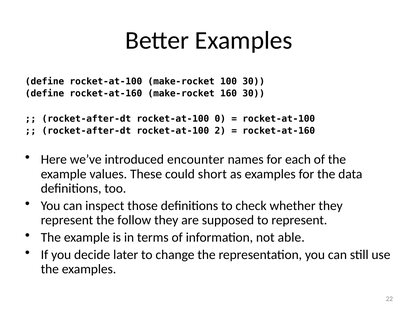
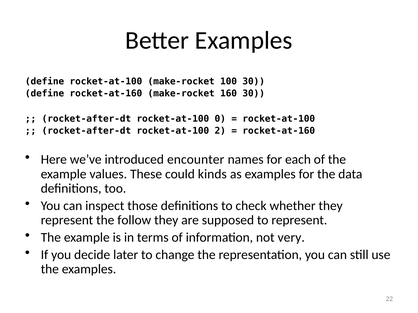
short: short -> kinds
able: able -> very
